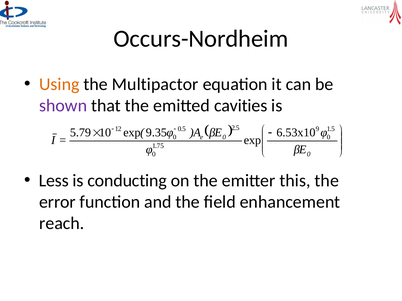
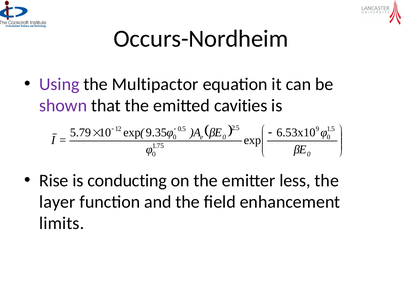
Using colour: orange -> purple
Less: Less -> Rise
this: this -> less
error: error -> layer
reach: reach -> limits
